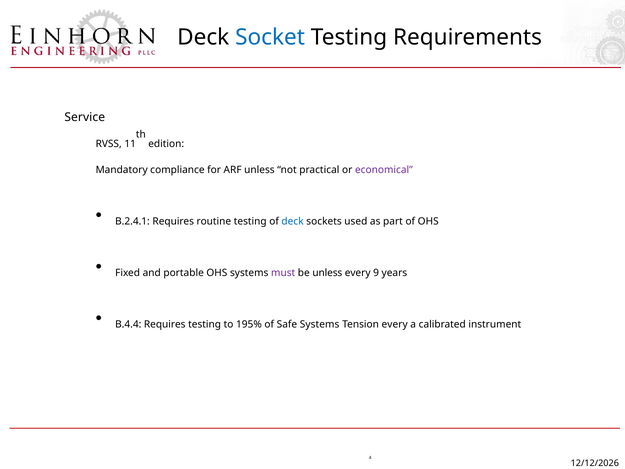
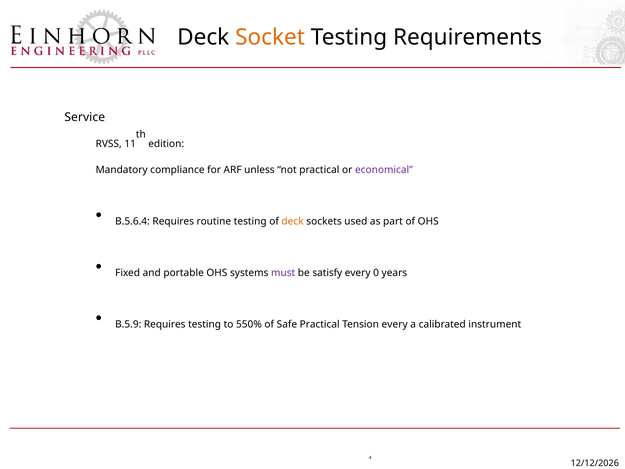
Socket colour: blue -> orange
B.2.4.1: B.2.4.1 -> B.5.6.4
deck at (293, 221) colour: blue -> orange
be unless: unless -> satisfy
9: 9 -> 0
B.4.4: B.4.4 -> B.5.9
195%: 195% -> 550%
Safe Systems: Systems -> Practical
